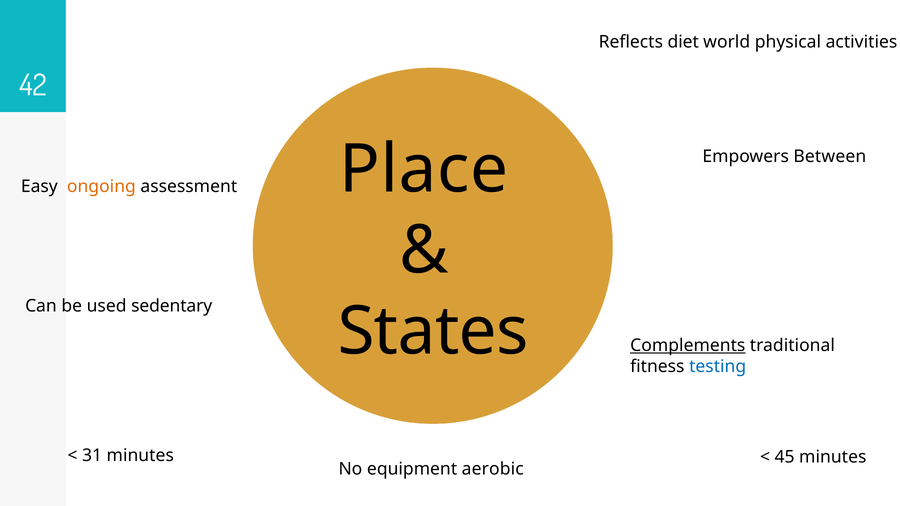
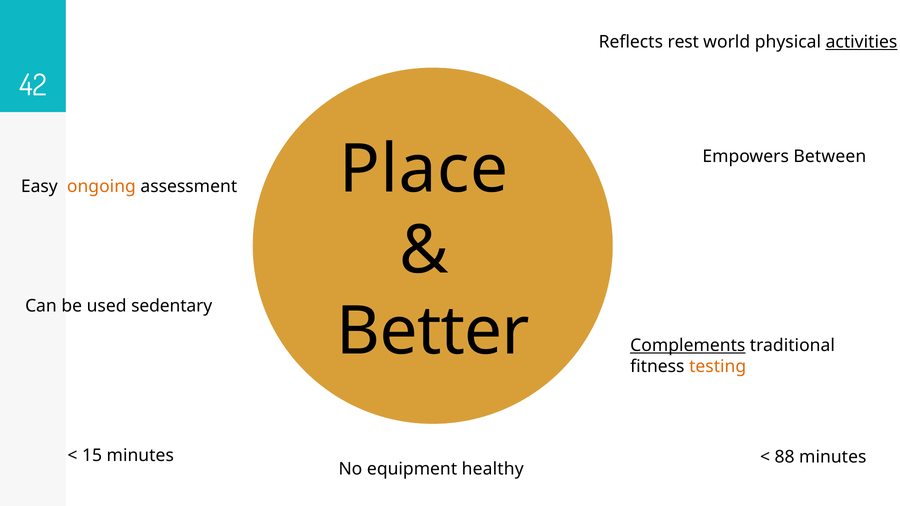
diet: diet -> rest
activities underline: none -> present
States: States -> Better
testing colour: blue -> orange
31: 31 -> 15
45: 45 -> 88
aerobic: aerobic -> healthy
